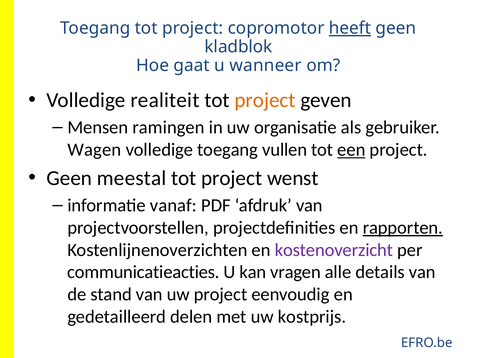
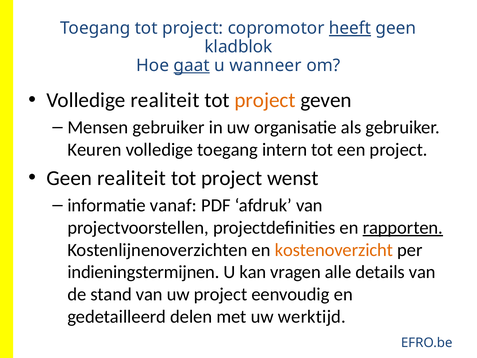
gaat underline: none -> present
Mensen ramingen: ramingen -> gebruiker
Wagen: Wagen -> Keuren
vullen: vullen -> intern
een underline: present -> none
Geen meestal: meestal -> realiteit
kostenoverzicht colour: purple -> orange
communicatieacties: communicatieacties -> indieningstermijnen
kostprijs: kostprijs -> werktijd
